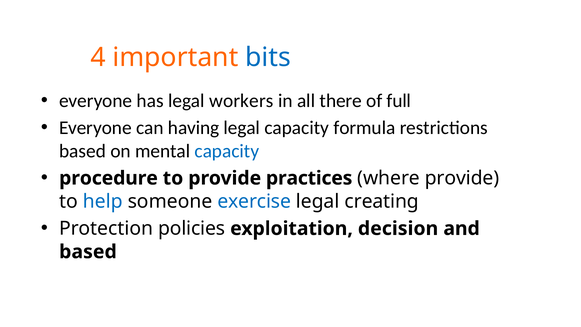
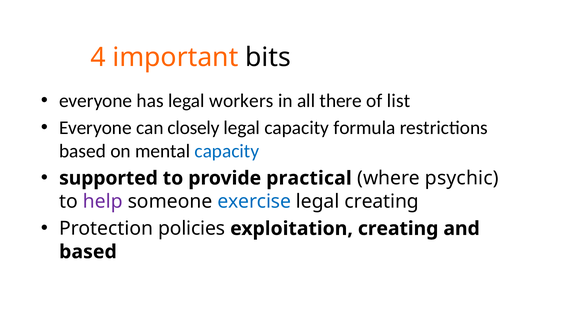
bits colour: blue -> black
full: full -> list
having: having -> closely
procedure: procedure -> supported
practices: practices -> practical
where provide: provide -> psychic
help colour: blue -> purple
exploitation decision: decision -> creating
